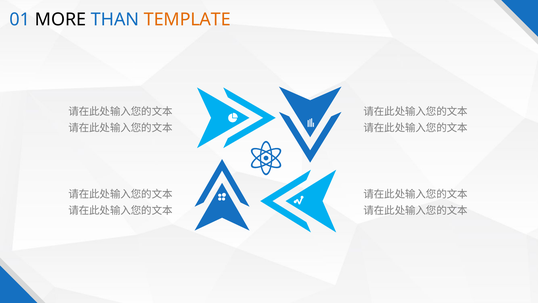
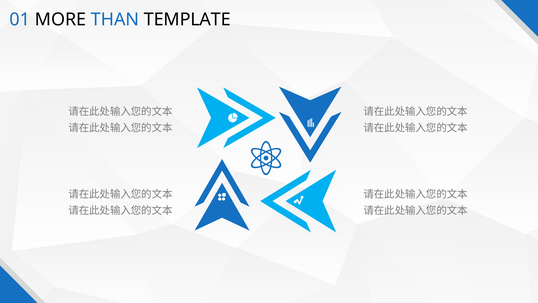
TEMPLATE colour: orange -> black
